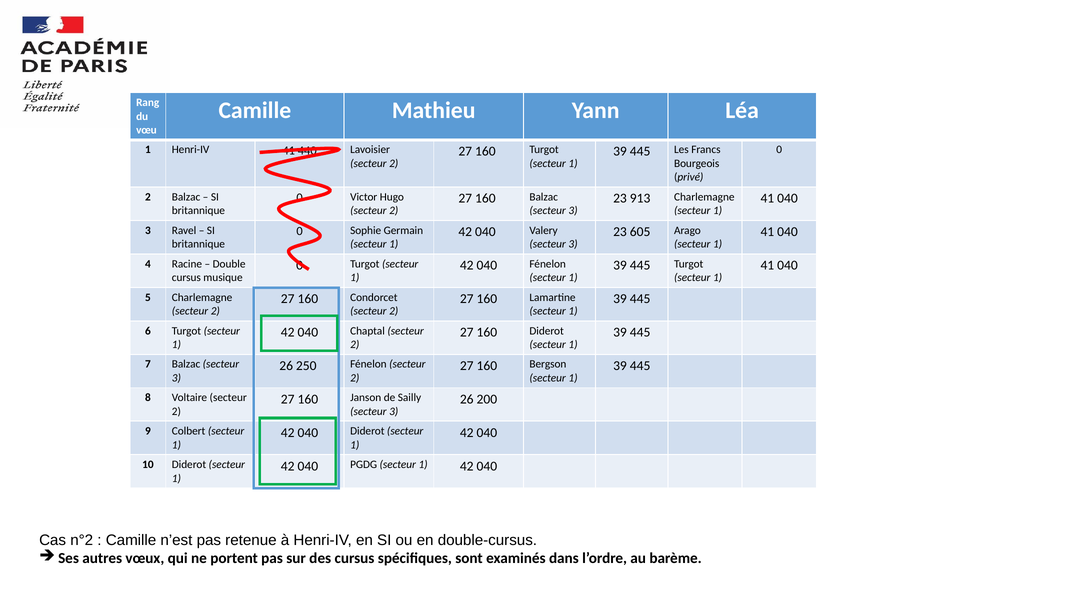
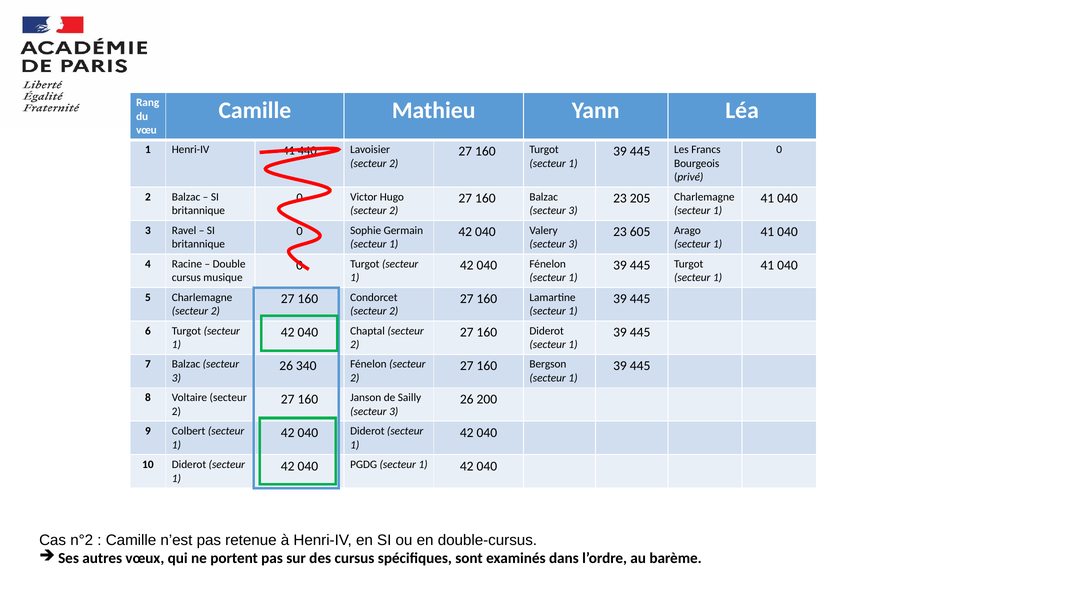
913: 913 -> 205
250: 250 -> 340
